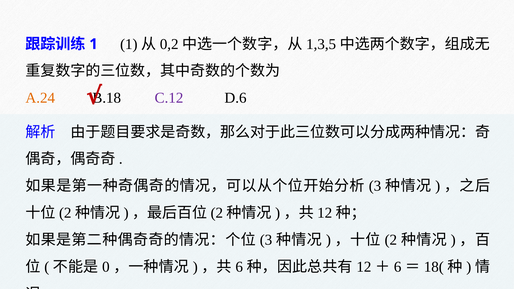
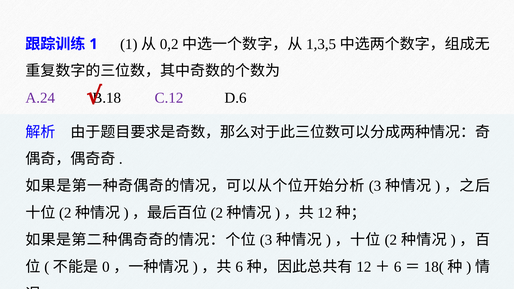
A.24 colour: orange -> purple
